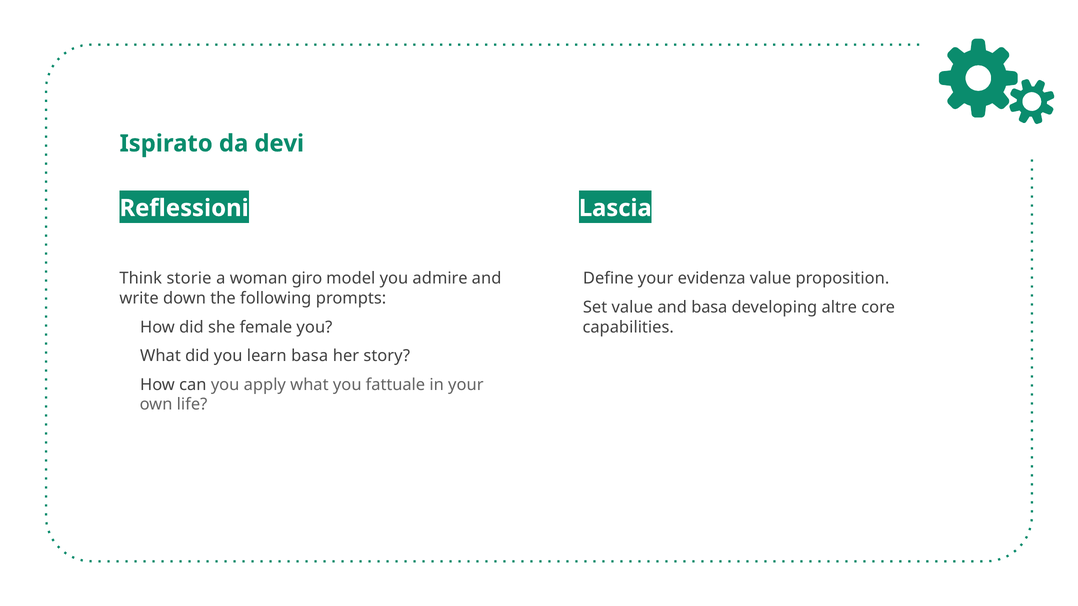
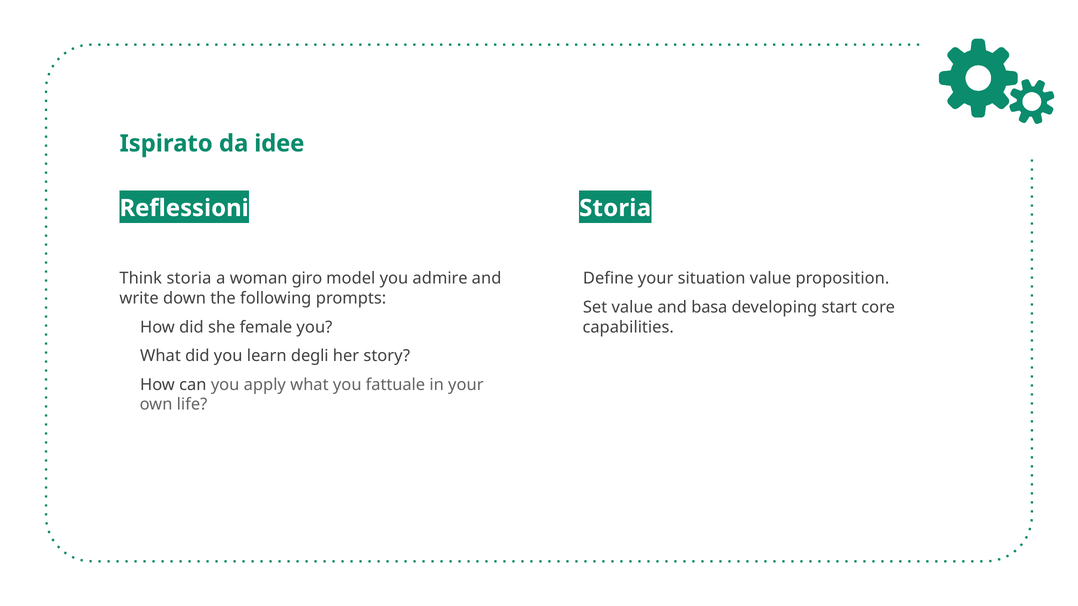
devi: devi -> idee
Lascia at (615, 208): Lascia -> Storia
evidenza: evidenza -> situation
Think storie: storie -> storia
altre: altre -> start
learn basa: basa -> degli
